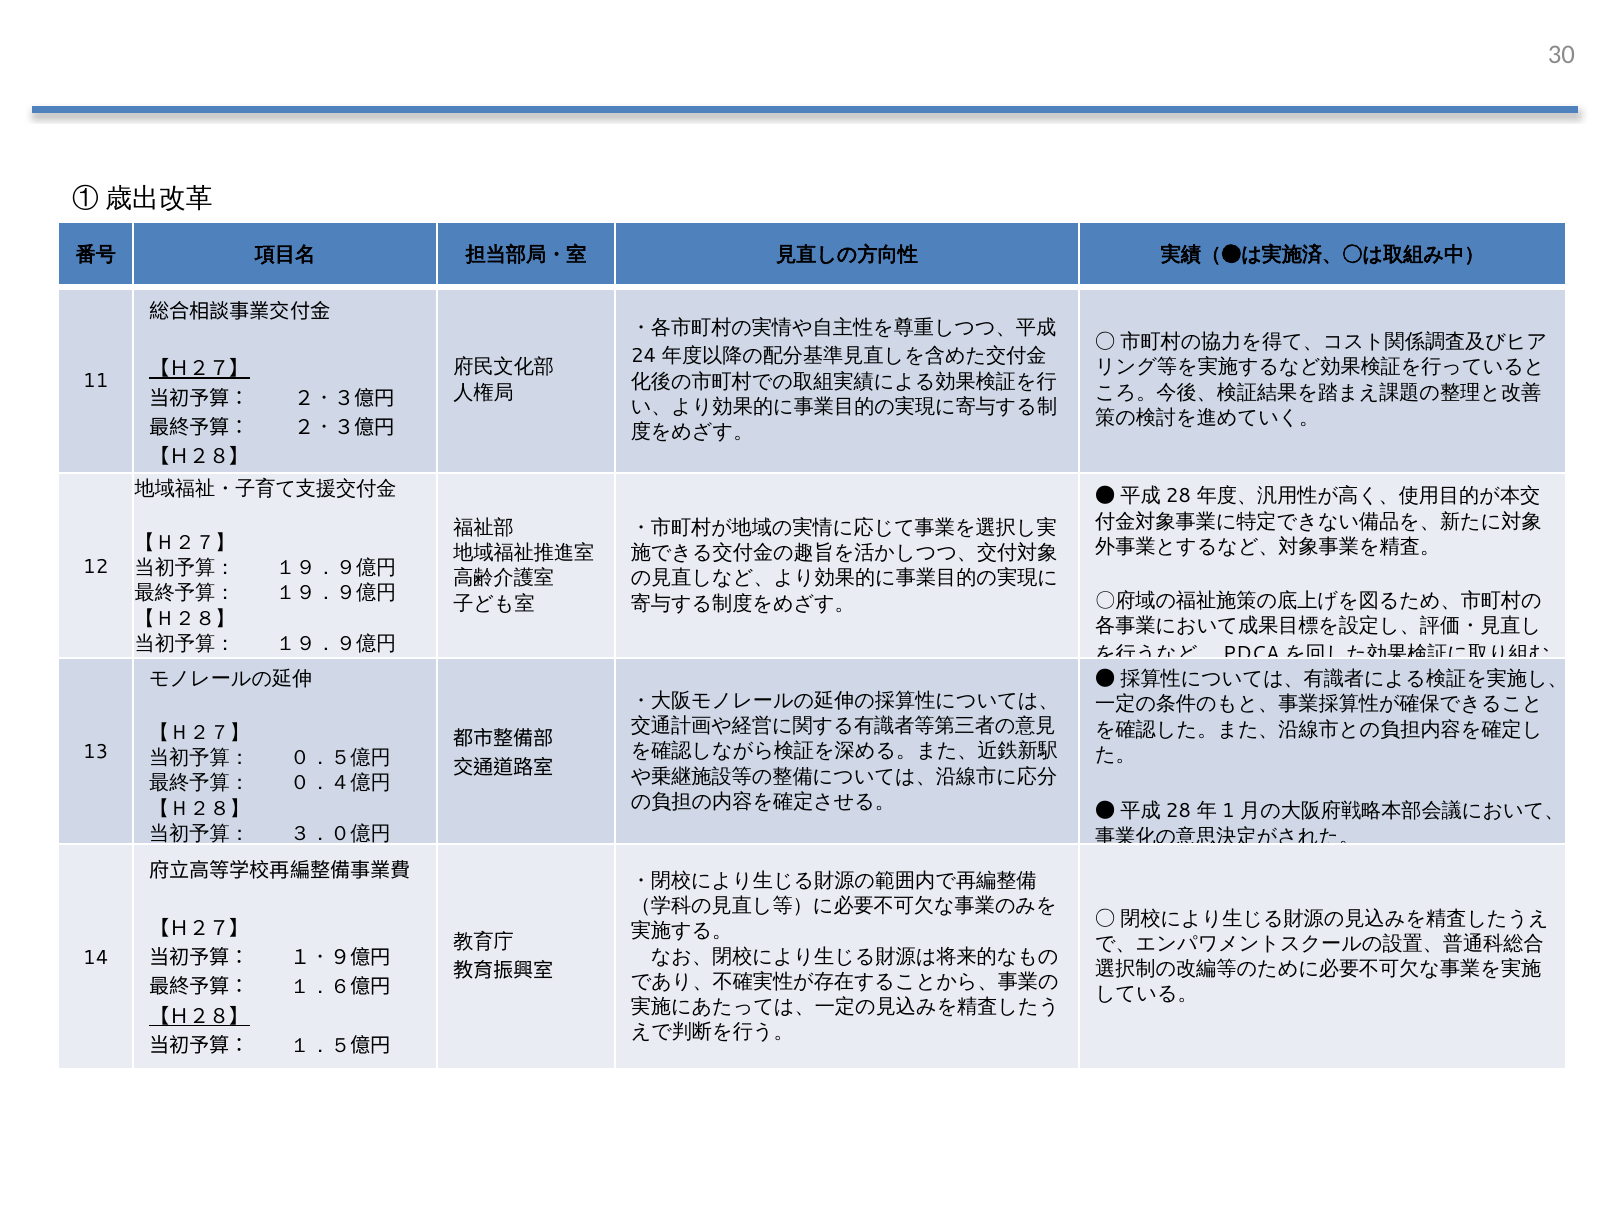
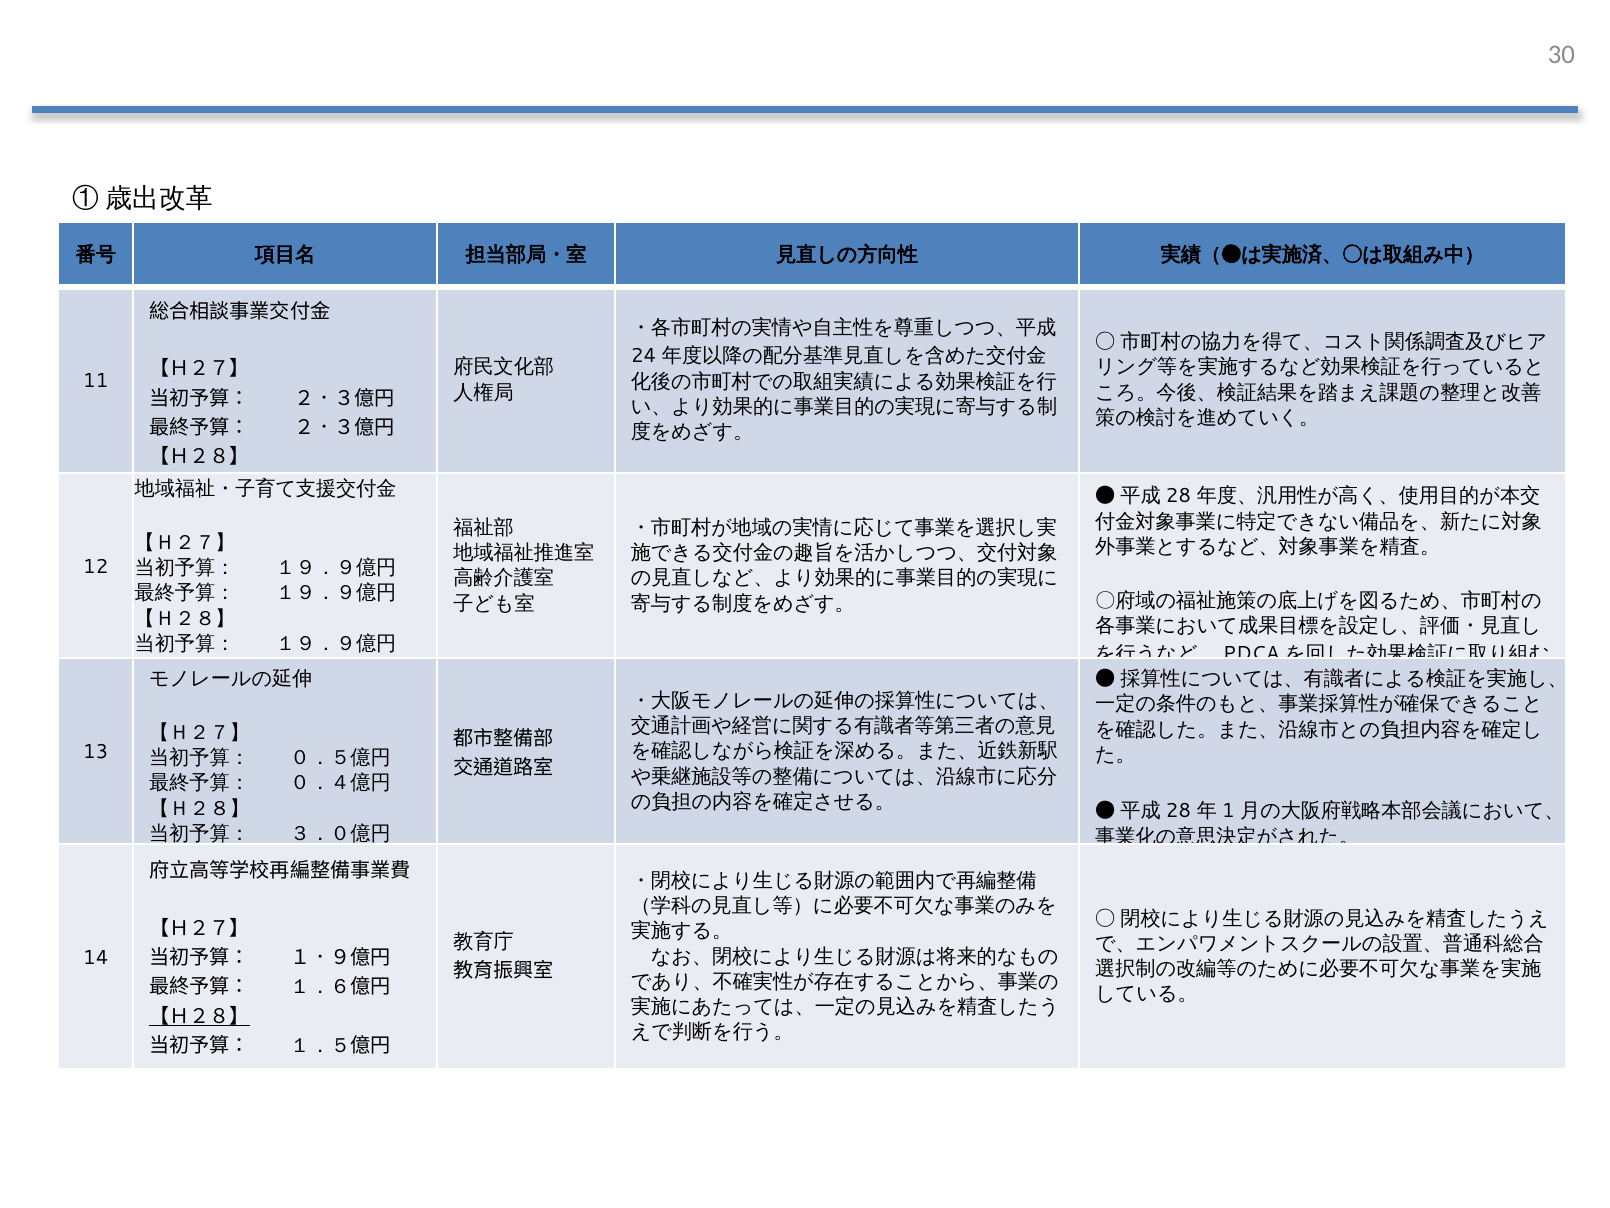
【Ｈ２７】 at (199, 369) underline: present -> none
